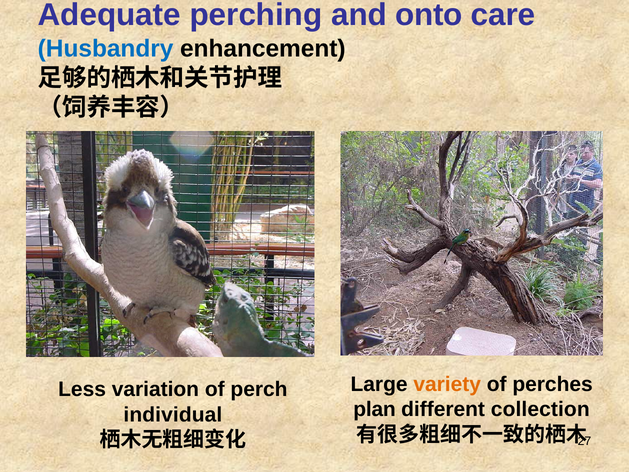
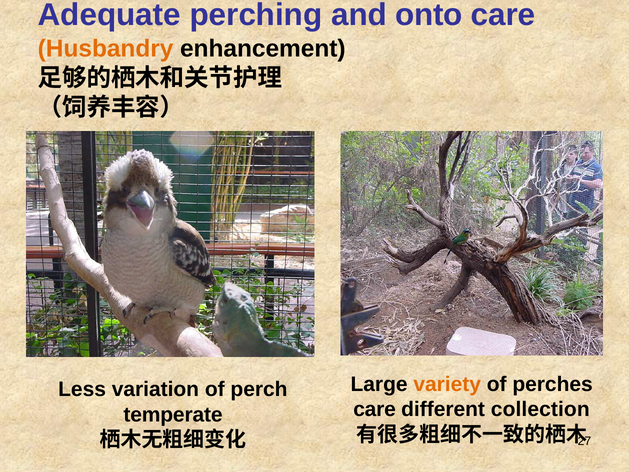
Husbandry colour: blue -> orange
plan at (375, 409): plan -> care
individual: individual -> temperate
